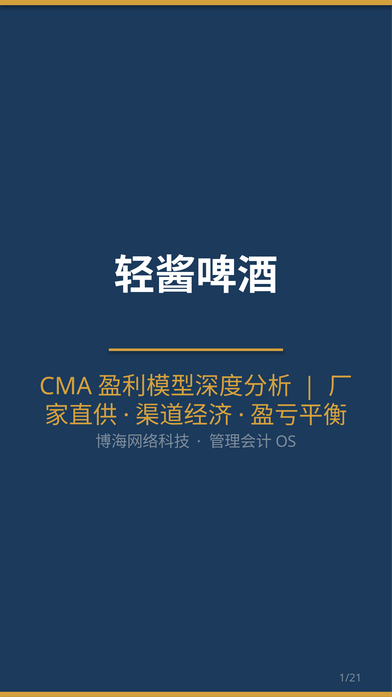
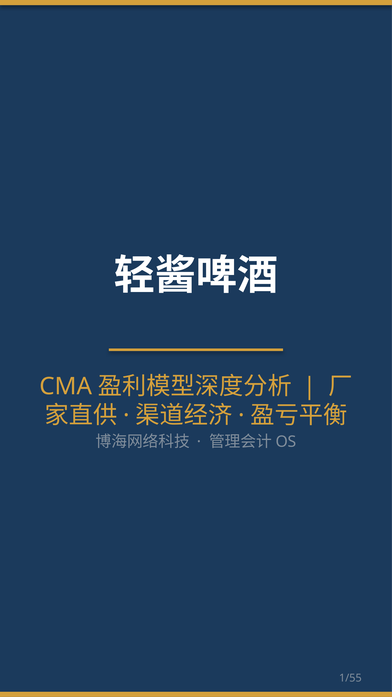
1/21: 1/21 -> 1/55
